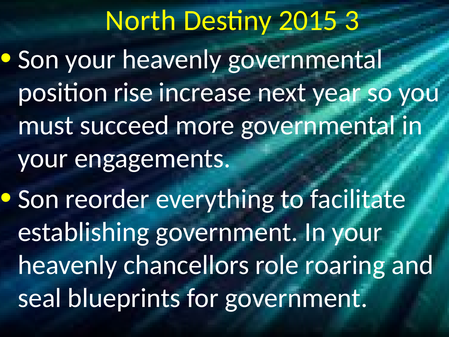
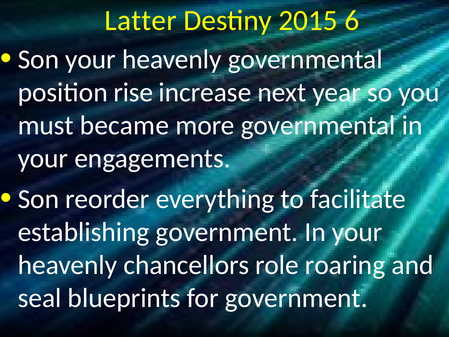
North: North -> Latter
3: 3 -> 6
succeed: succeed -> became
